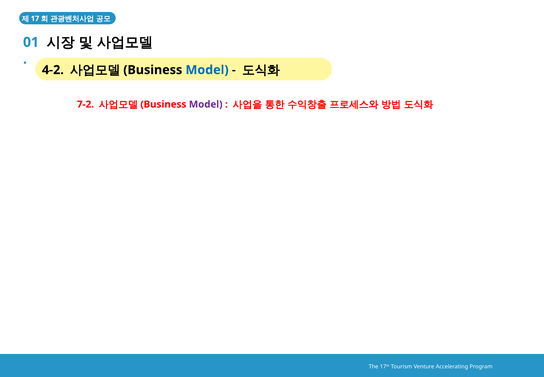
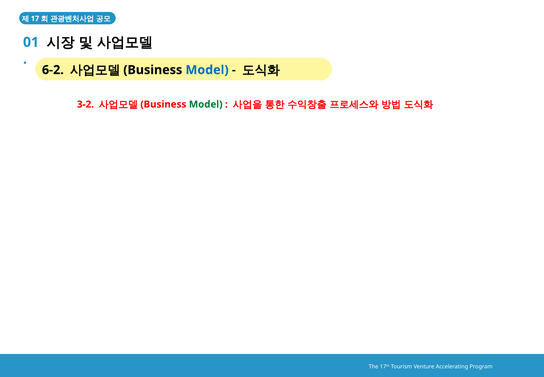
4-2: 4-2 -> 6-2
7-2: 7-2 -> 3-2
Model at (206, 104) colour: purple -> green
